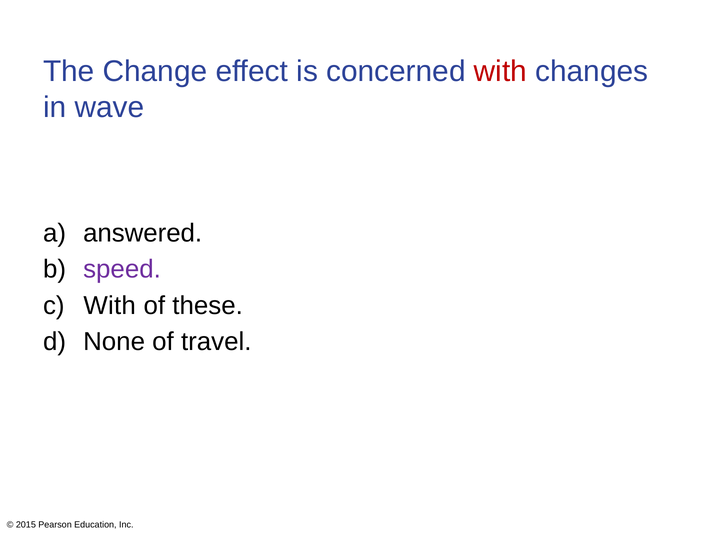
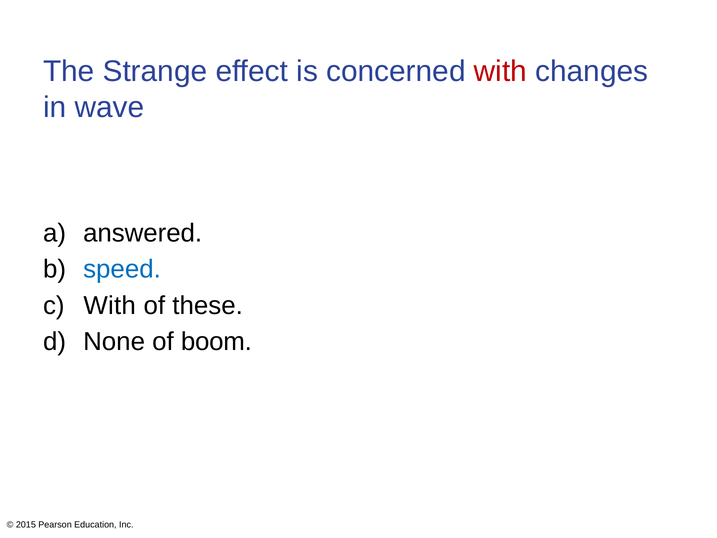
Change: Change -> Strange
speed colour: purple -> blue
travel: travel -> boom
